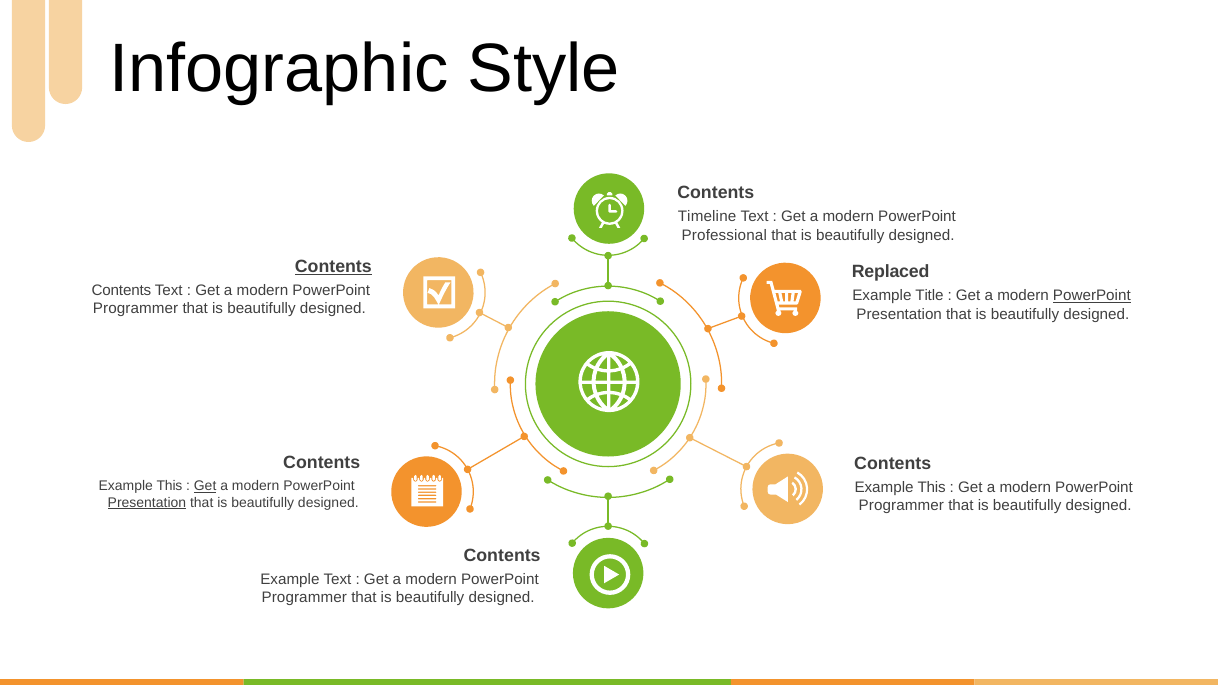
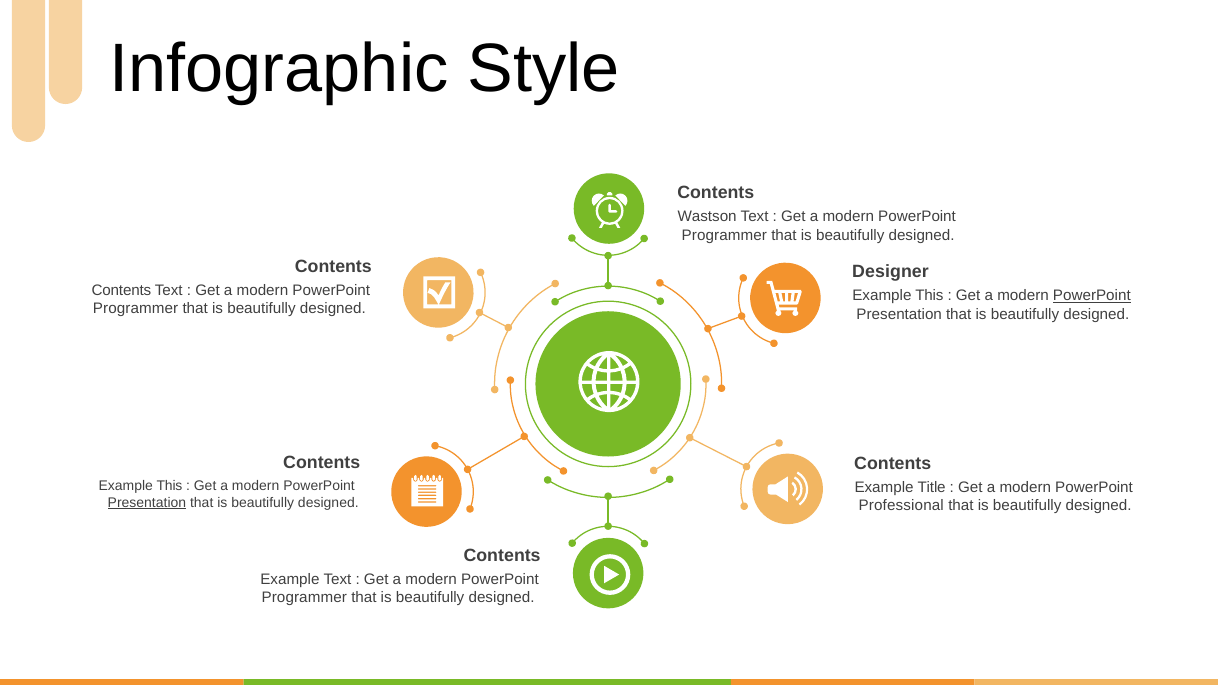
Timeline: Timeline -> Wastson
Professional at (724, 235): Professional -> Programmer
Contents at (333, 267) underline: present -> none
Replaced: Replaced -> Designer
Title at (929, 296): Title -> This
Get at (205, 486) underline: present -> none
This at (932, 488): This -> Title
Programmer at (901, 506): Programmer -> Professional
